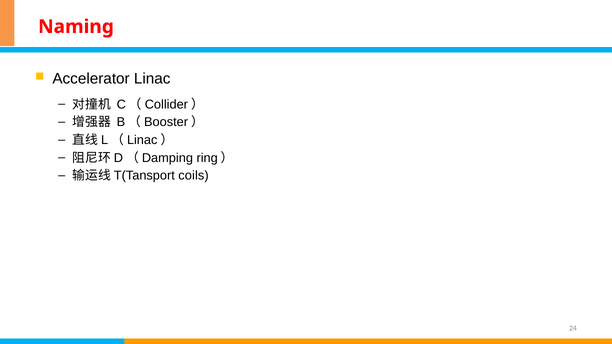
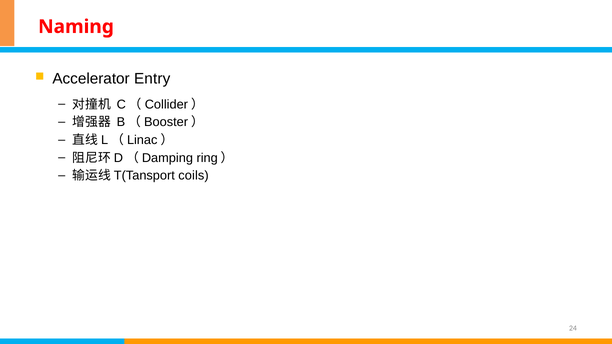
Linac: Linac -> Entry
